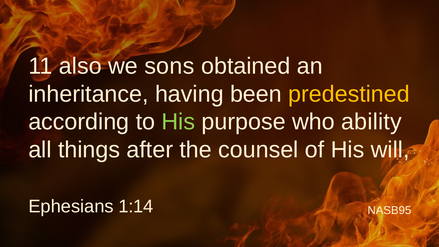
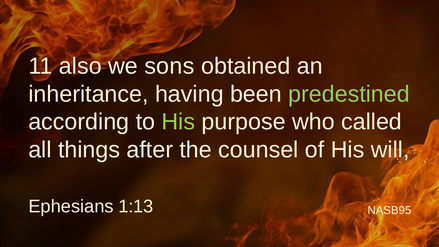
predestined colour: yellow -> light green
ability: ability -> called
1:14: 1:14 -> 1:13
